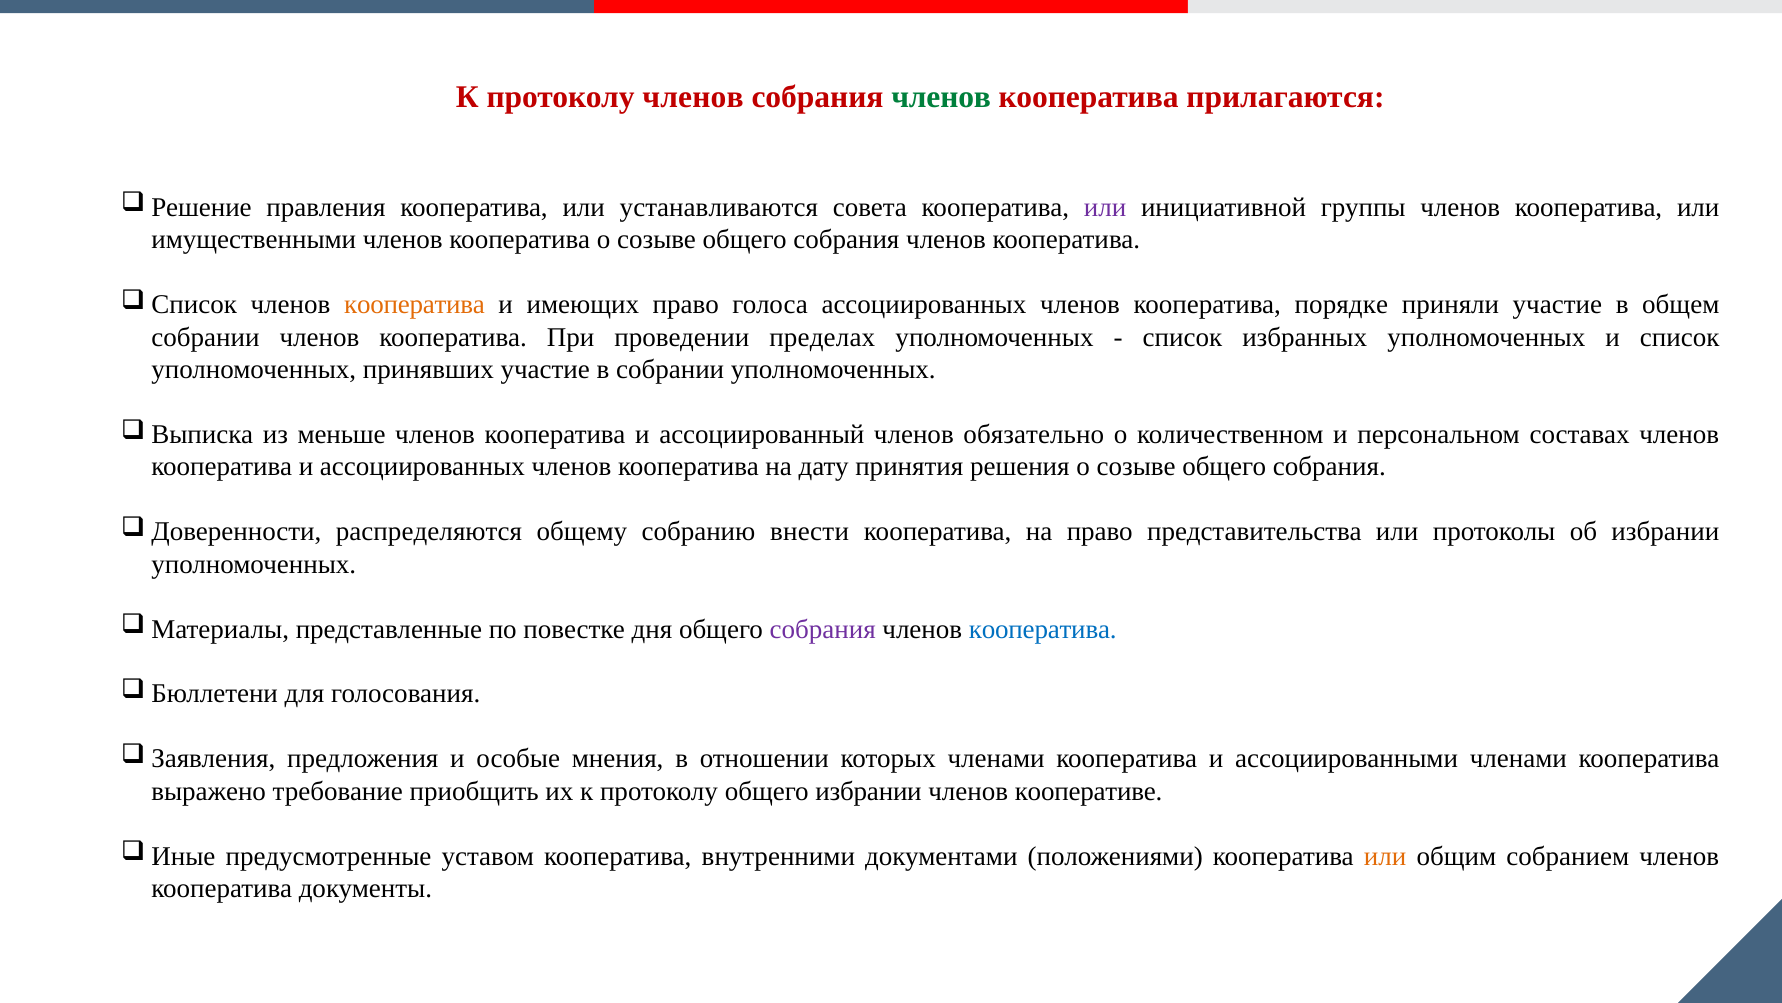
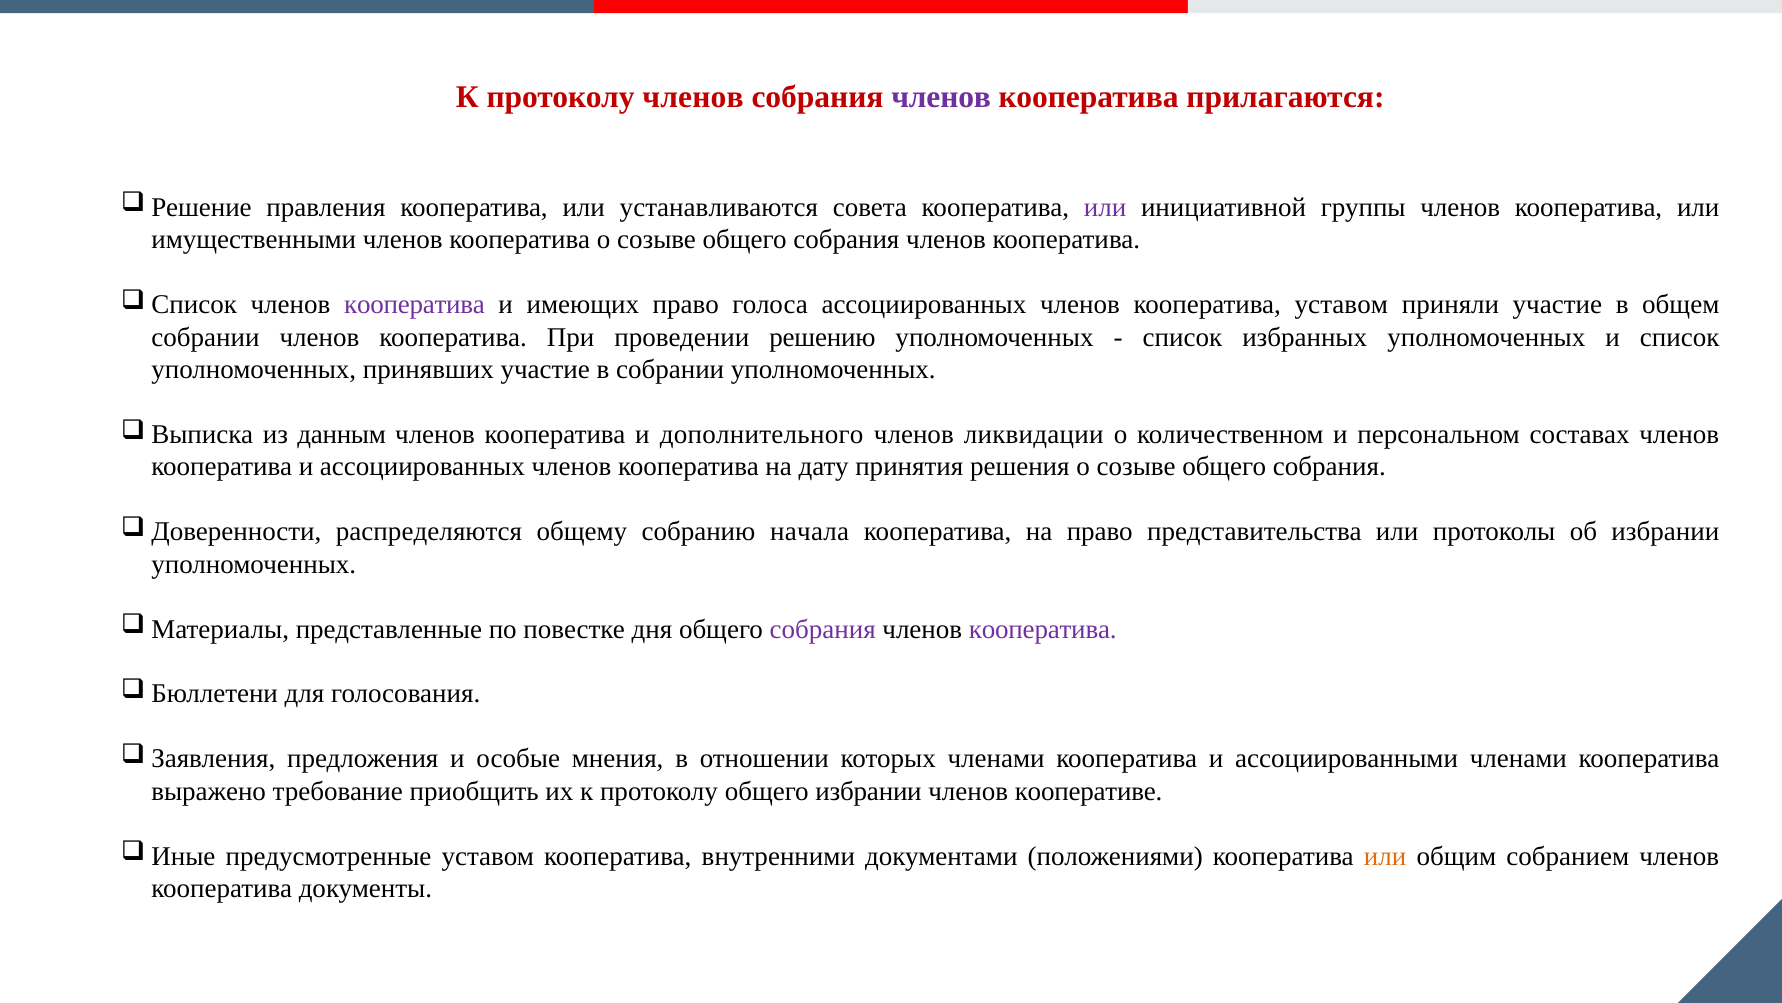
членов at (941, 97) colour: green -> purple
кооператива at (415, 305) colour: orange -> purple
кооператива порядке: порядке -> уставом
пределах: пределах -> решению
меньше: меньше -> данным
ассоциированный: ассоциированный -> дополнительного
обязательно: обязательно -> ликвидации
внести: внести -> начала
кооператива at (1043, 629) colour: blue -> purple
